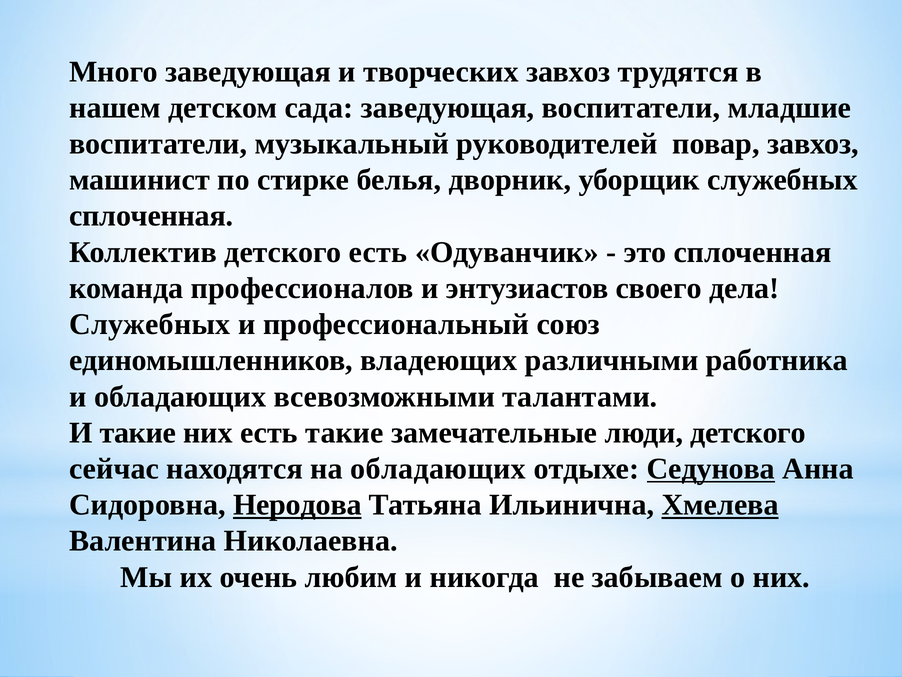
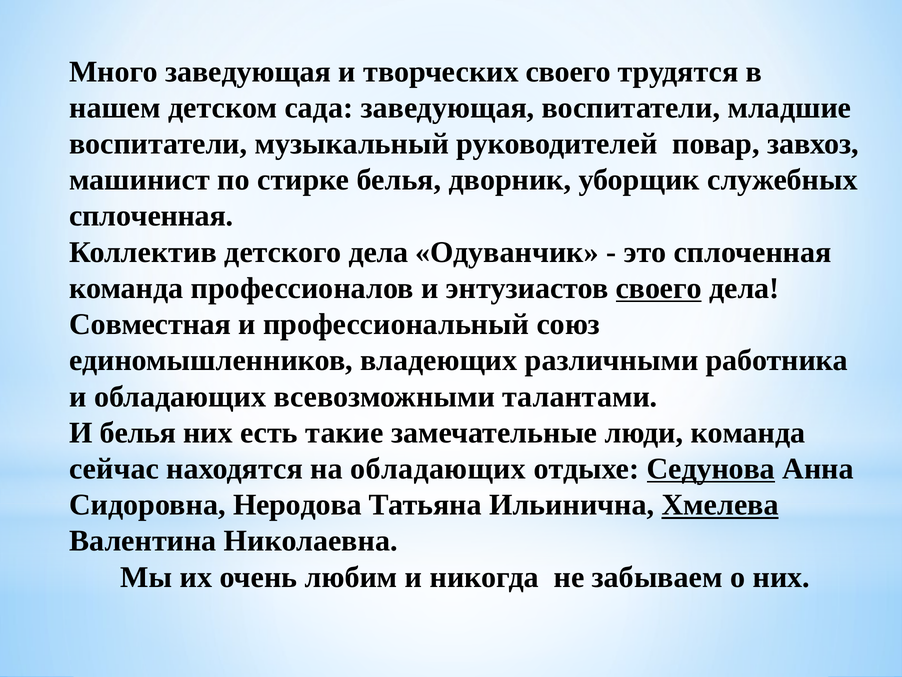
творческих завхоз: завхоз -> своего
детского есть: есть -> дела
своего at (659, 288) underline: none -> present
Служебных at (150, 324): Служебных -> Совместная
И такие: такие -> белья
люди детского: детского -> команда
Неродова underline: present -> none
